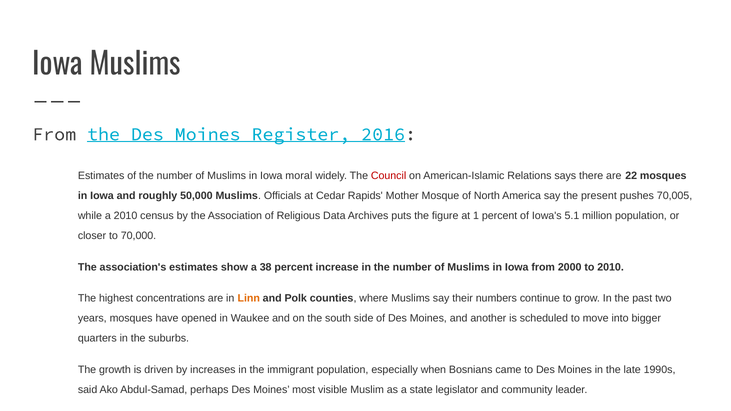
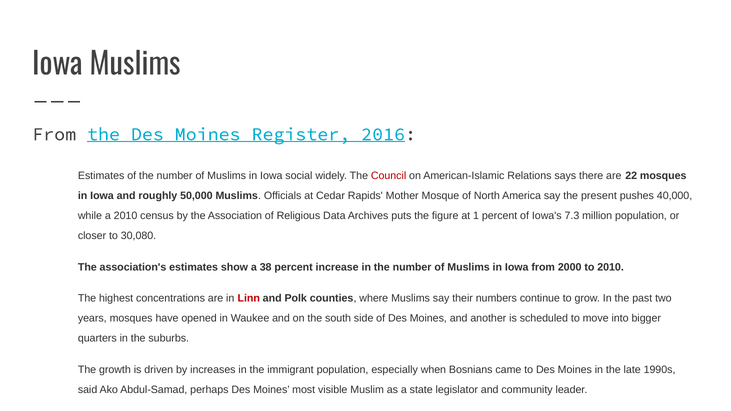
moral: moral -> social
70,005: 70,005 -> 40,000
5.1: 5.1 -> 7.3
70,000: 70,000 -> 30,080
Linn colour: orange -> red
